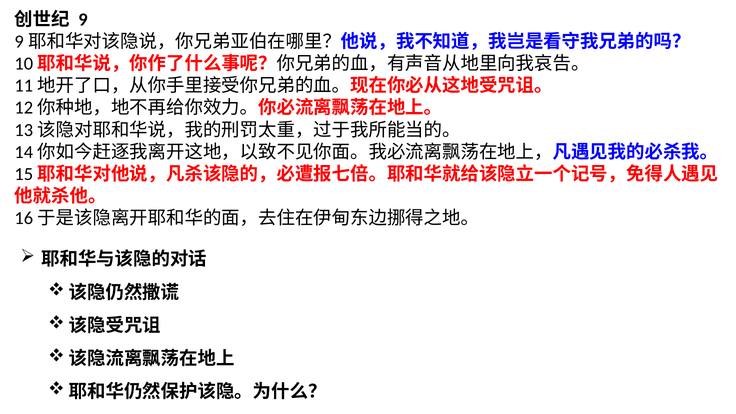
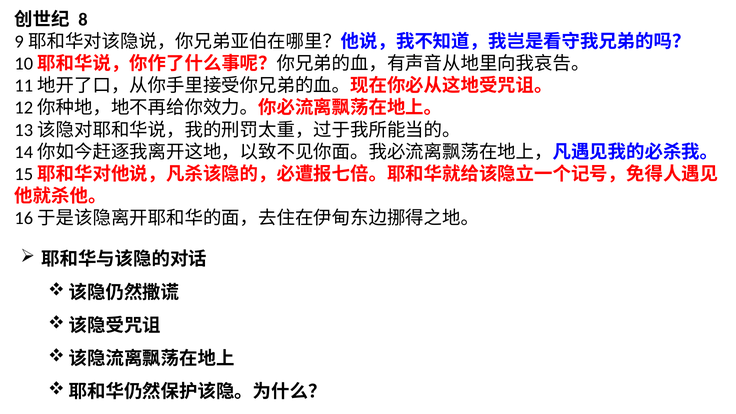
9: 9 -> 8
